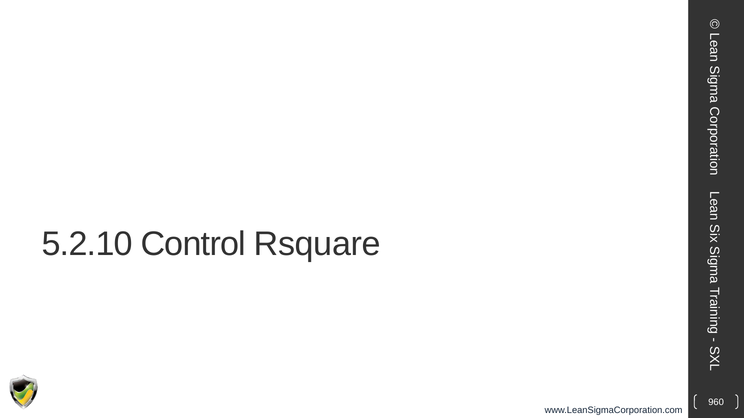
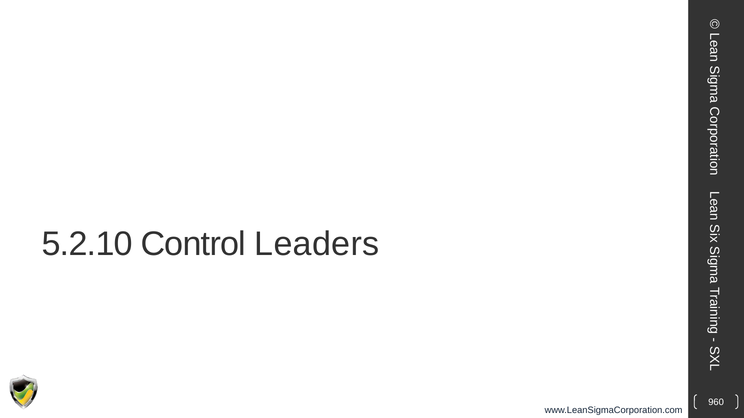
Rsquare: Rsquare -> Leaders
